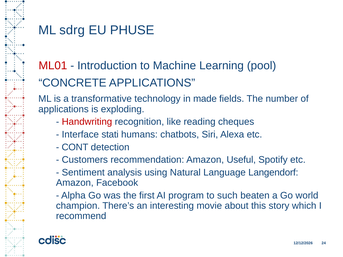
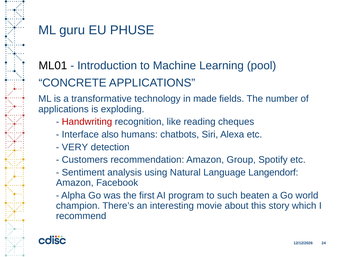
sdrg: sdrg -> guru
ML01 colour: red -> black
stati: stati -> also
CONT: CONT -> VERY
Useful: Useful -> Group
